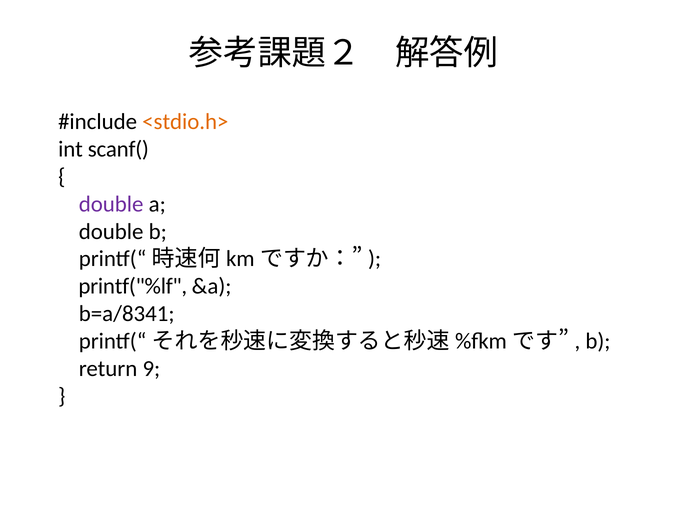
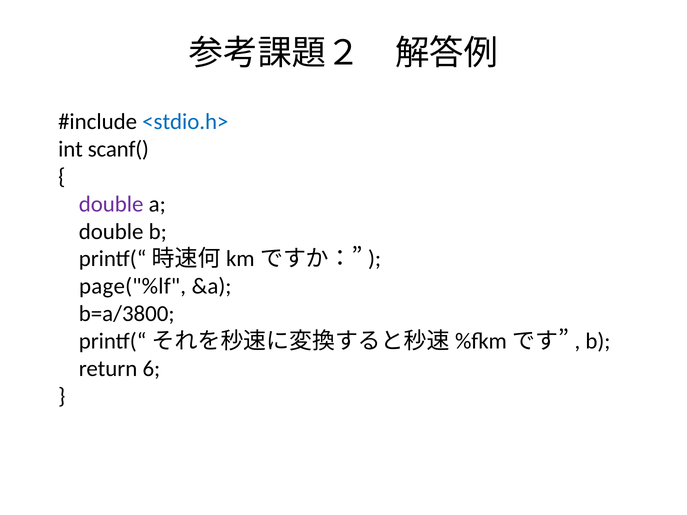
<stdio.h> colour: orange -> blue
printf("%lf: printf("%lf -> page("%lf
b=a/8341: b=a/8341 -> b=a/3800
9: 9 -> 6
